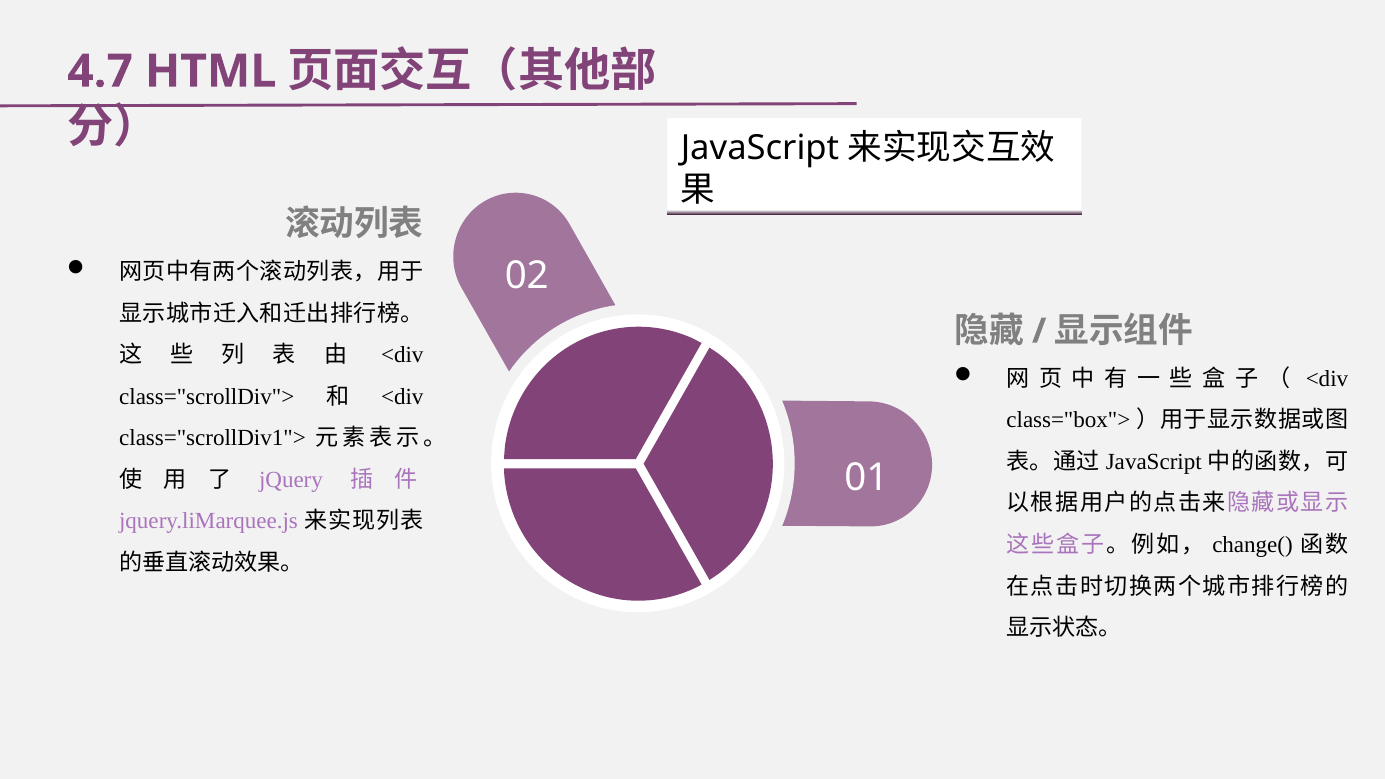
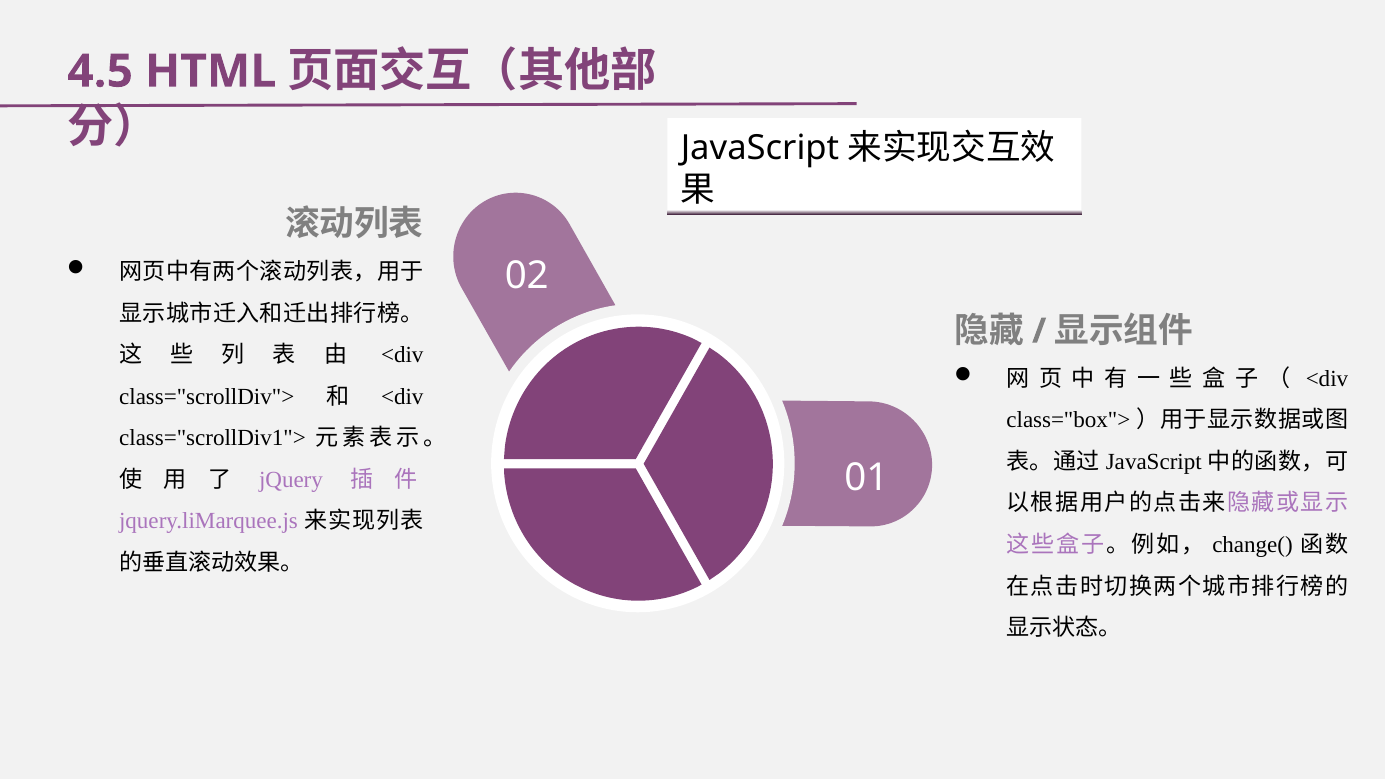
4.7: 4.7 -> 4.5
